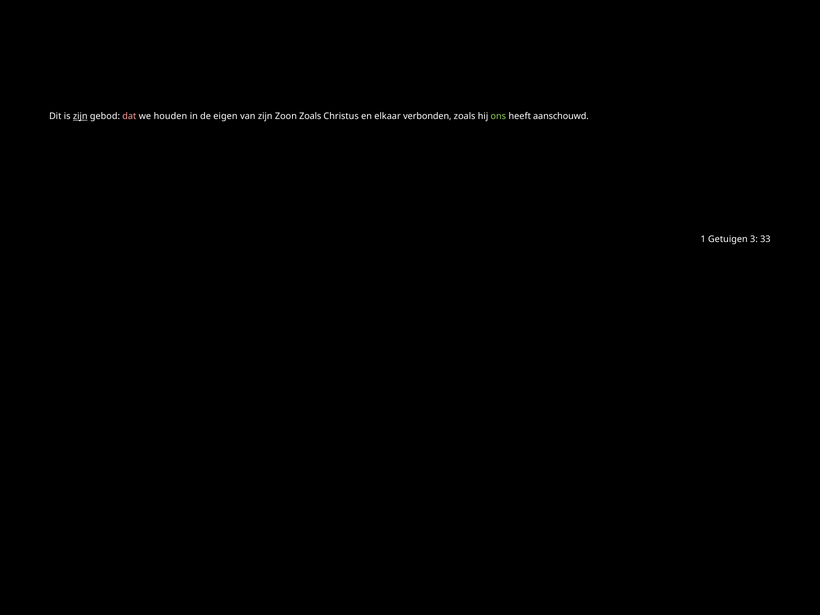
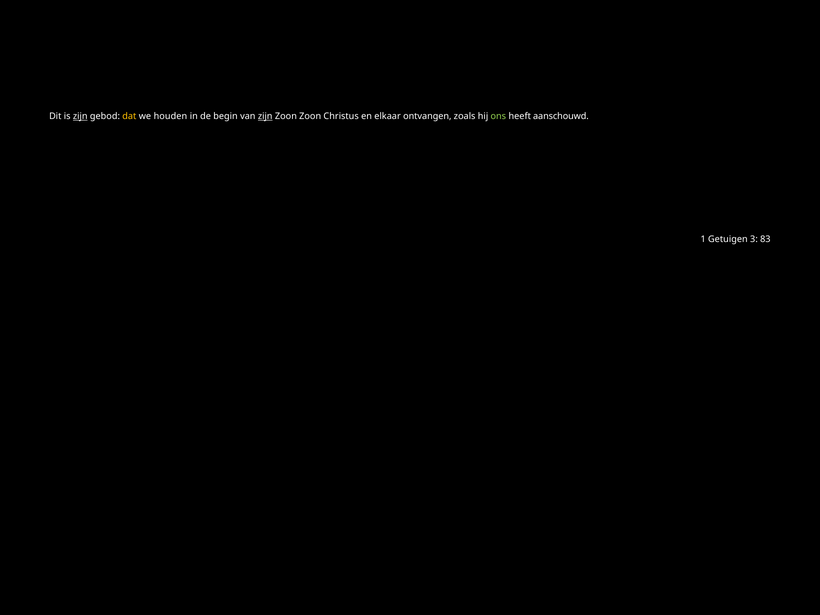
dat colour: pink -> yellow
eigen: eigen -> begin
zijn at (265, 116) underline: none -> present
Zoon Zoals: Zoals -> Zoon
verbonden: verbonden -> ontvangen
33: 33 -> 83
